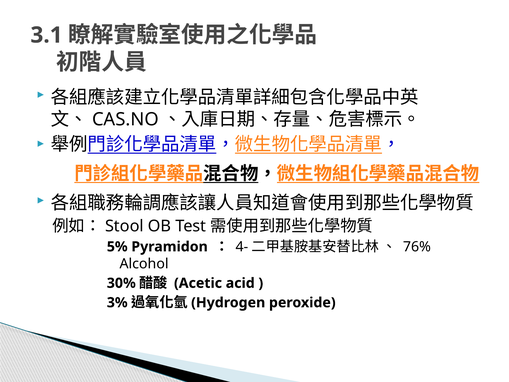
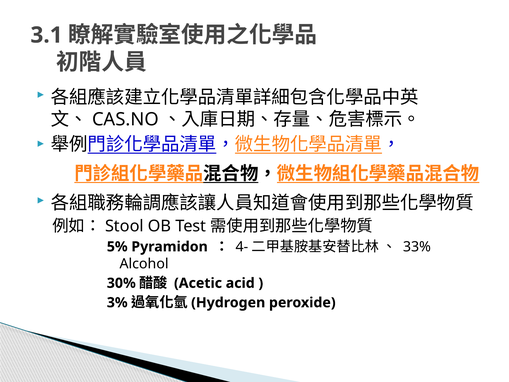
76%: 76% -> 33%
